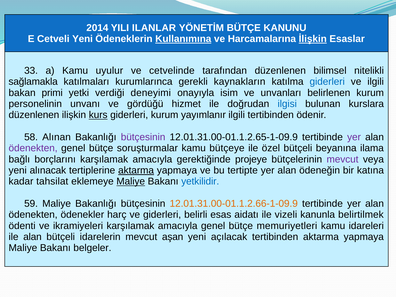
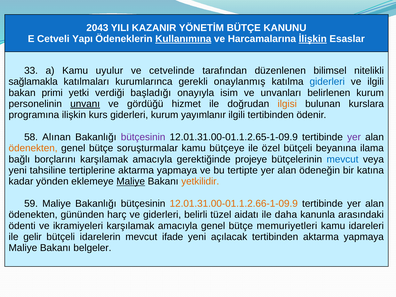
2014: 2014 -> 2043
ILANLAR: ILANLAR -> KAZANIR
Cetveli Yeni: Yeni -> Yapı
kaynakların: kaynakların -> onaylanmış
deneyimi: deneyimi -> başladığı
unvanı underline: none -> present
ilgisi colour: blue -> orange
düzenlenen at (34, 115): düzenlenen -> programına
kurs underline: present -> none
ödenekten at (33, 148) colour: purple -> orange
mevcut at (343, 159) colour: purple -> blue
alınacak: alınacak -> tahsiline
aktarma at (136, 170) underline: present -> none
tahsilat: tahsilat -> yönden
yetkilidir colour: blue -> orange
ödenekler: ödenekler -> gününden
esas: esas -> tüzel
vizeli: vizeli -> daha
belirtilmek: belirtilmek -> arasındaki
ile alan: alan -> gelir
aşan: aşan -> ifade
